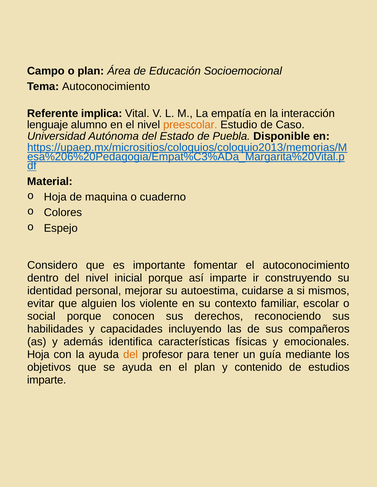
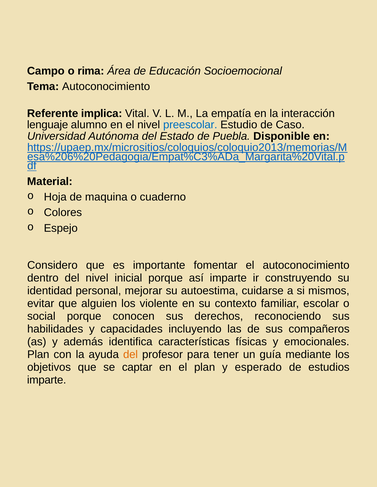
o plan: plan -> rima
preescolar colour: orange -> blue
Hoja at (38, 354): Hoja -> Plan
se ayuda: ayuda -> captar
contenido: contenido -> esperado
